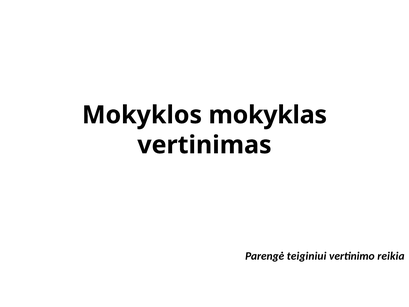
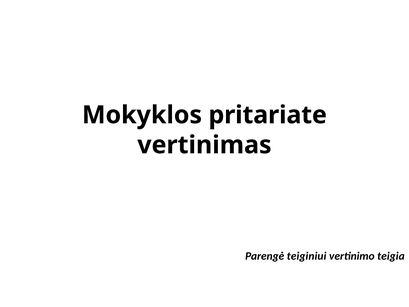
mokyklas: mokyklas -> pritariate
reikia: reikia -> teigia
